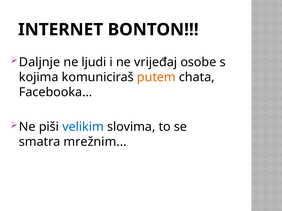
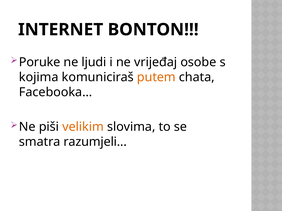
Daljnje: Daljnje -> Poruke
velikim colour: blue -> orange
mrežnim: mrežnim -> razumjeli
